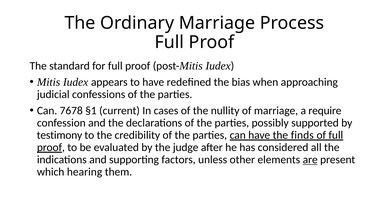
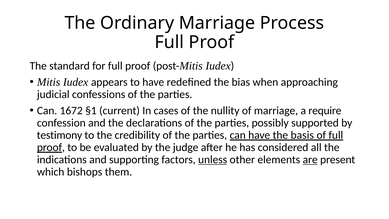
7678: 7678 -> 1672
finds: finds -> basis
unless underline: none -> present
hearing: hearing -> bishops
